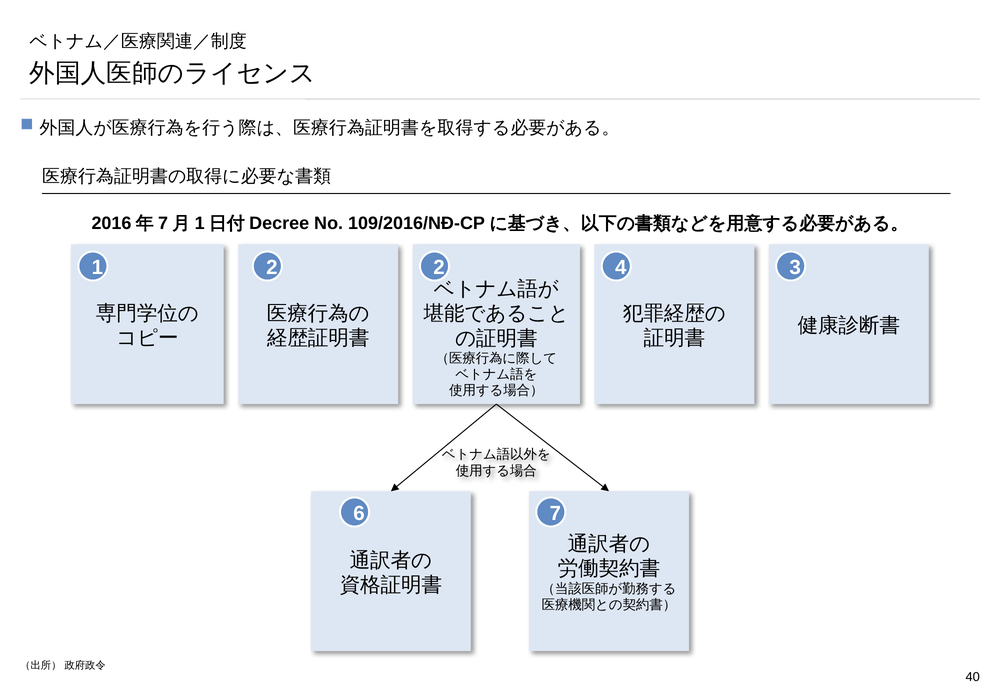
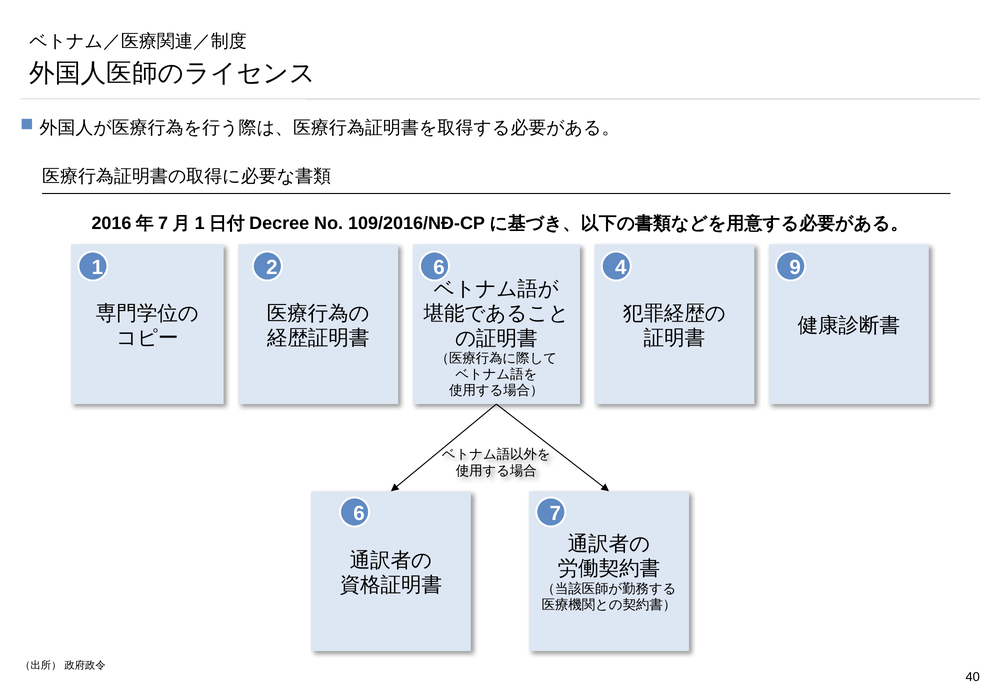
2 2: 2 -> 6
3: 3 -> 9
